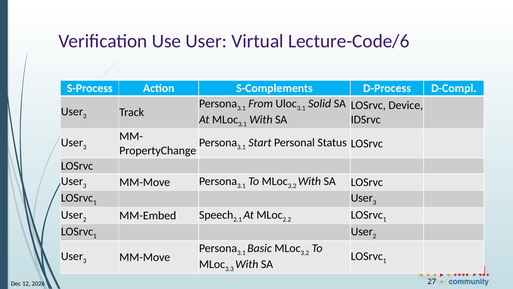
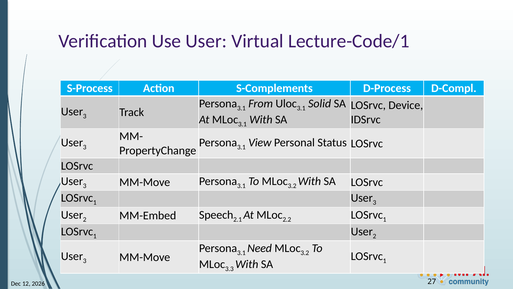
Lecture-Code/6: Lecture-Code/6 -> Lecture-Code/1
Start: Start -> View
Basic: Basic -> Need
